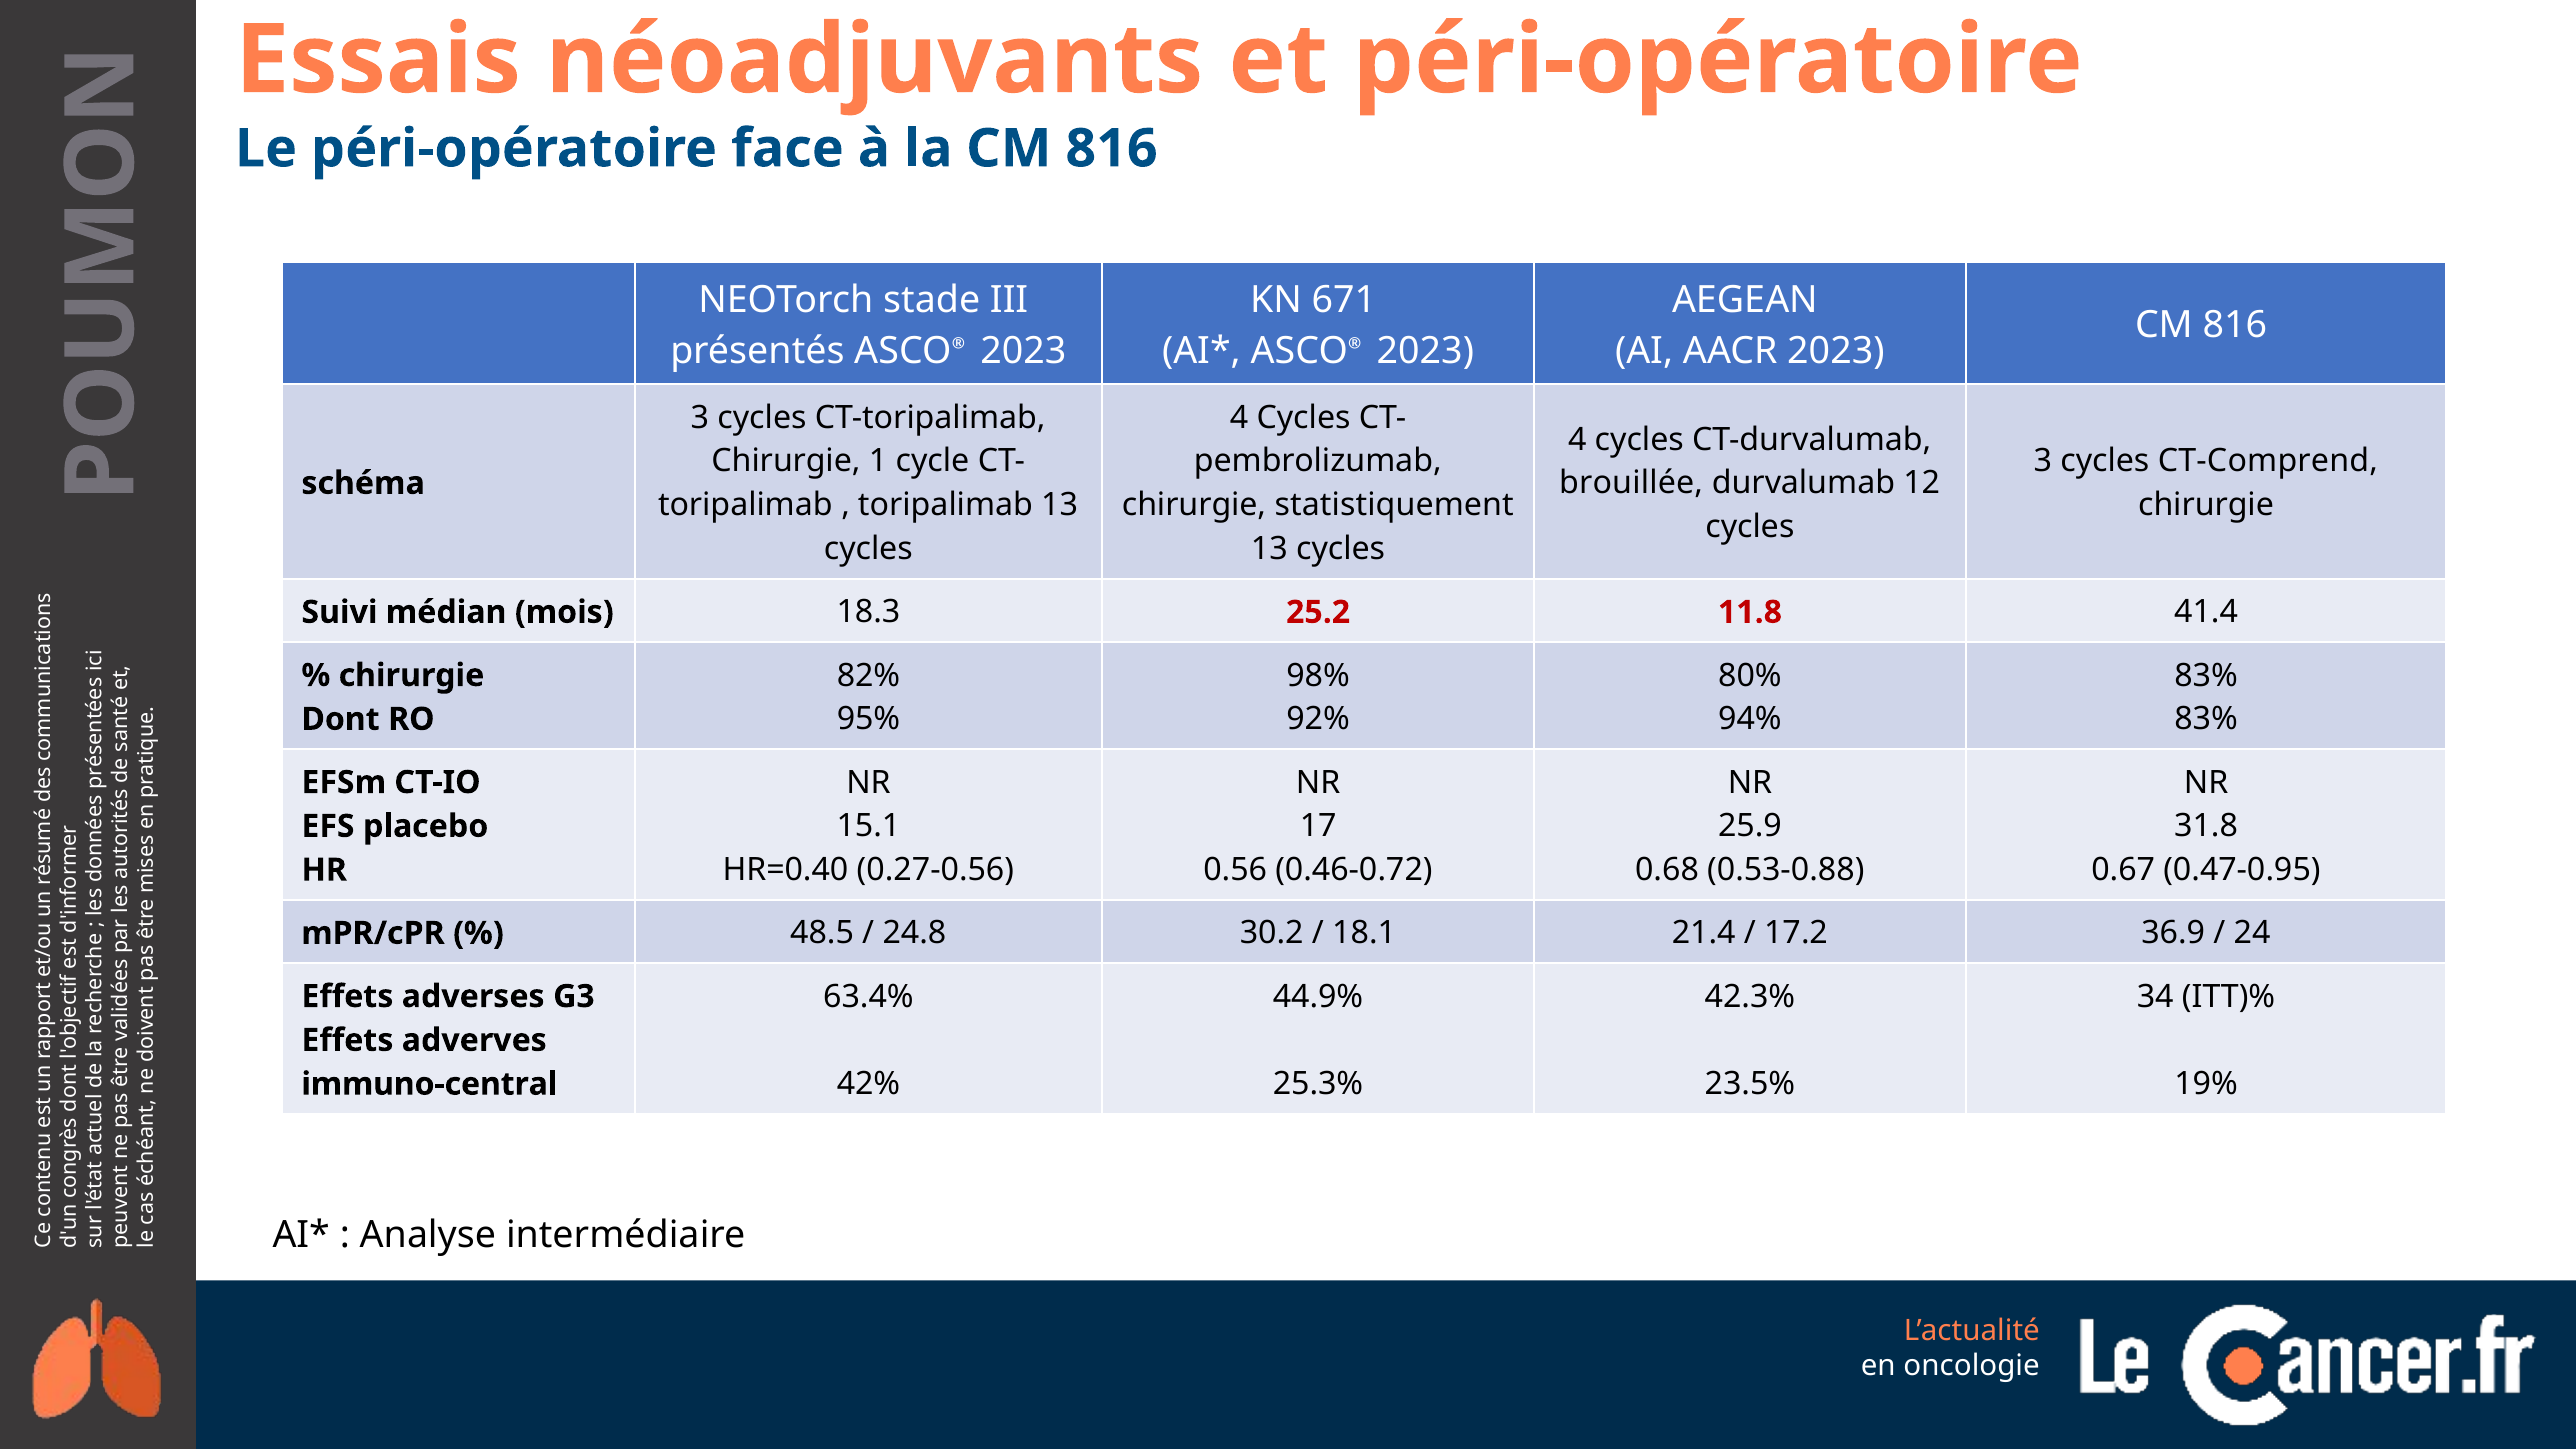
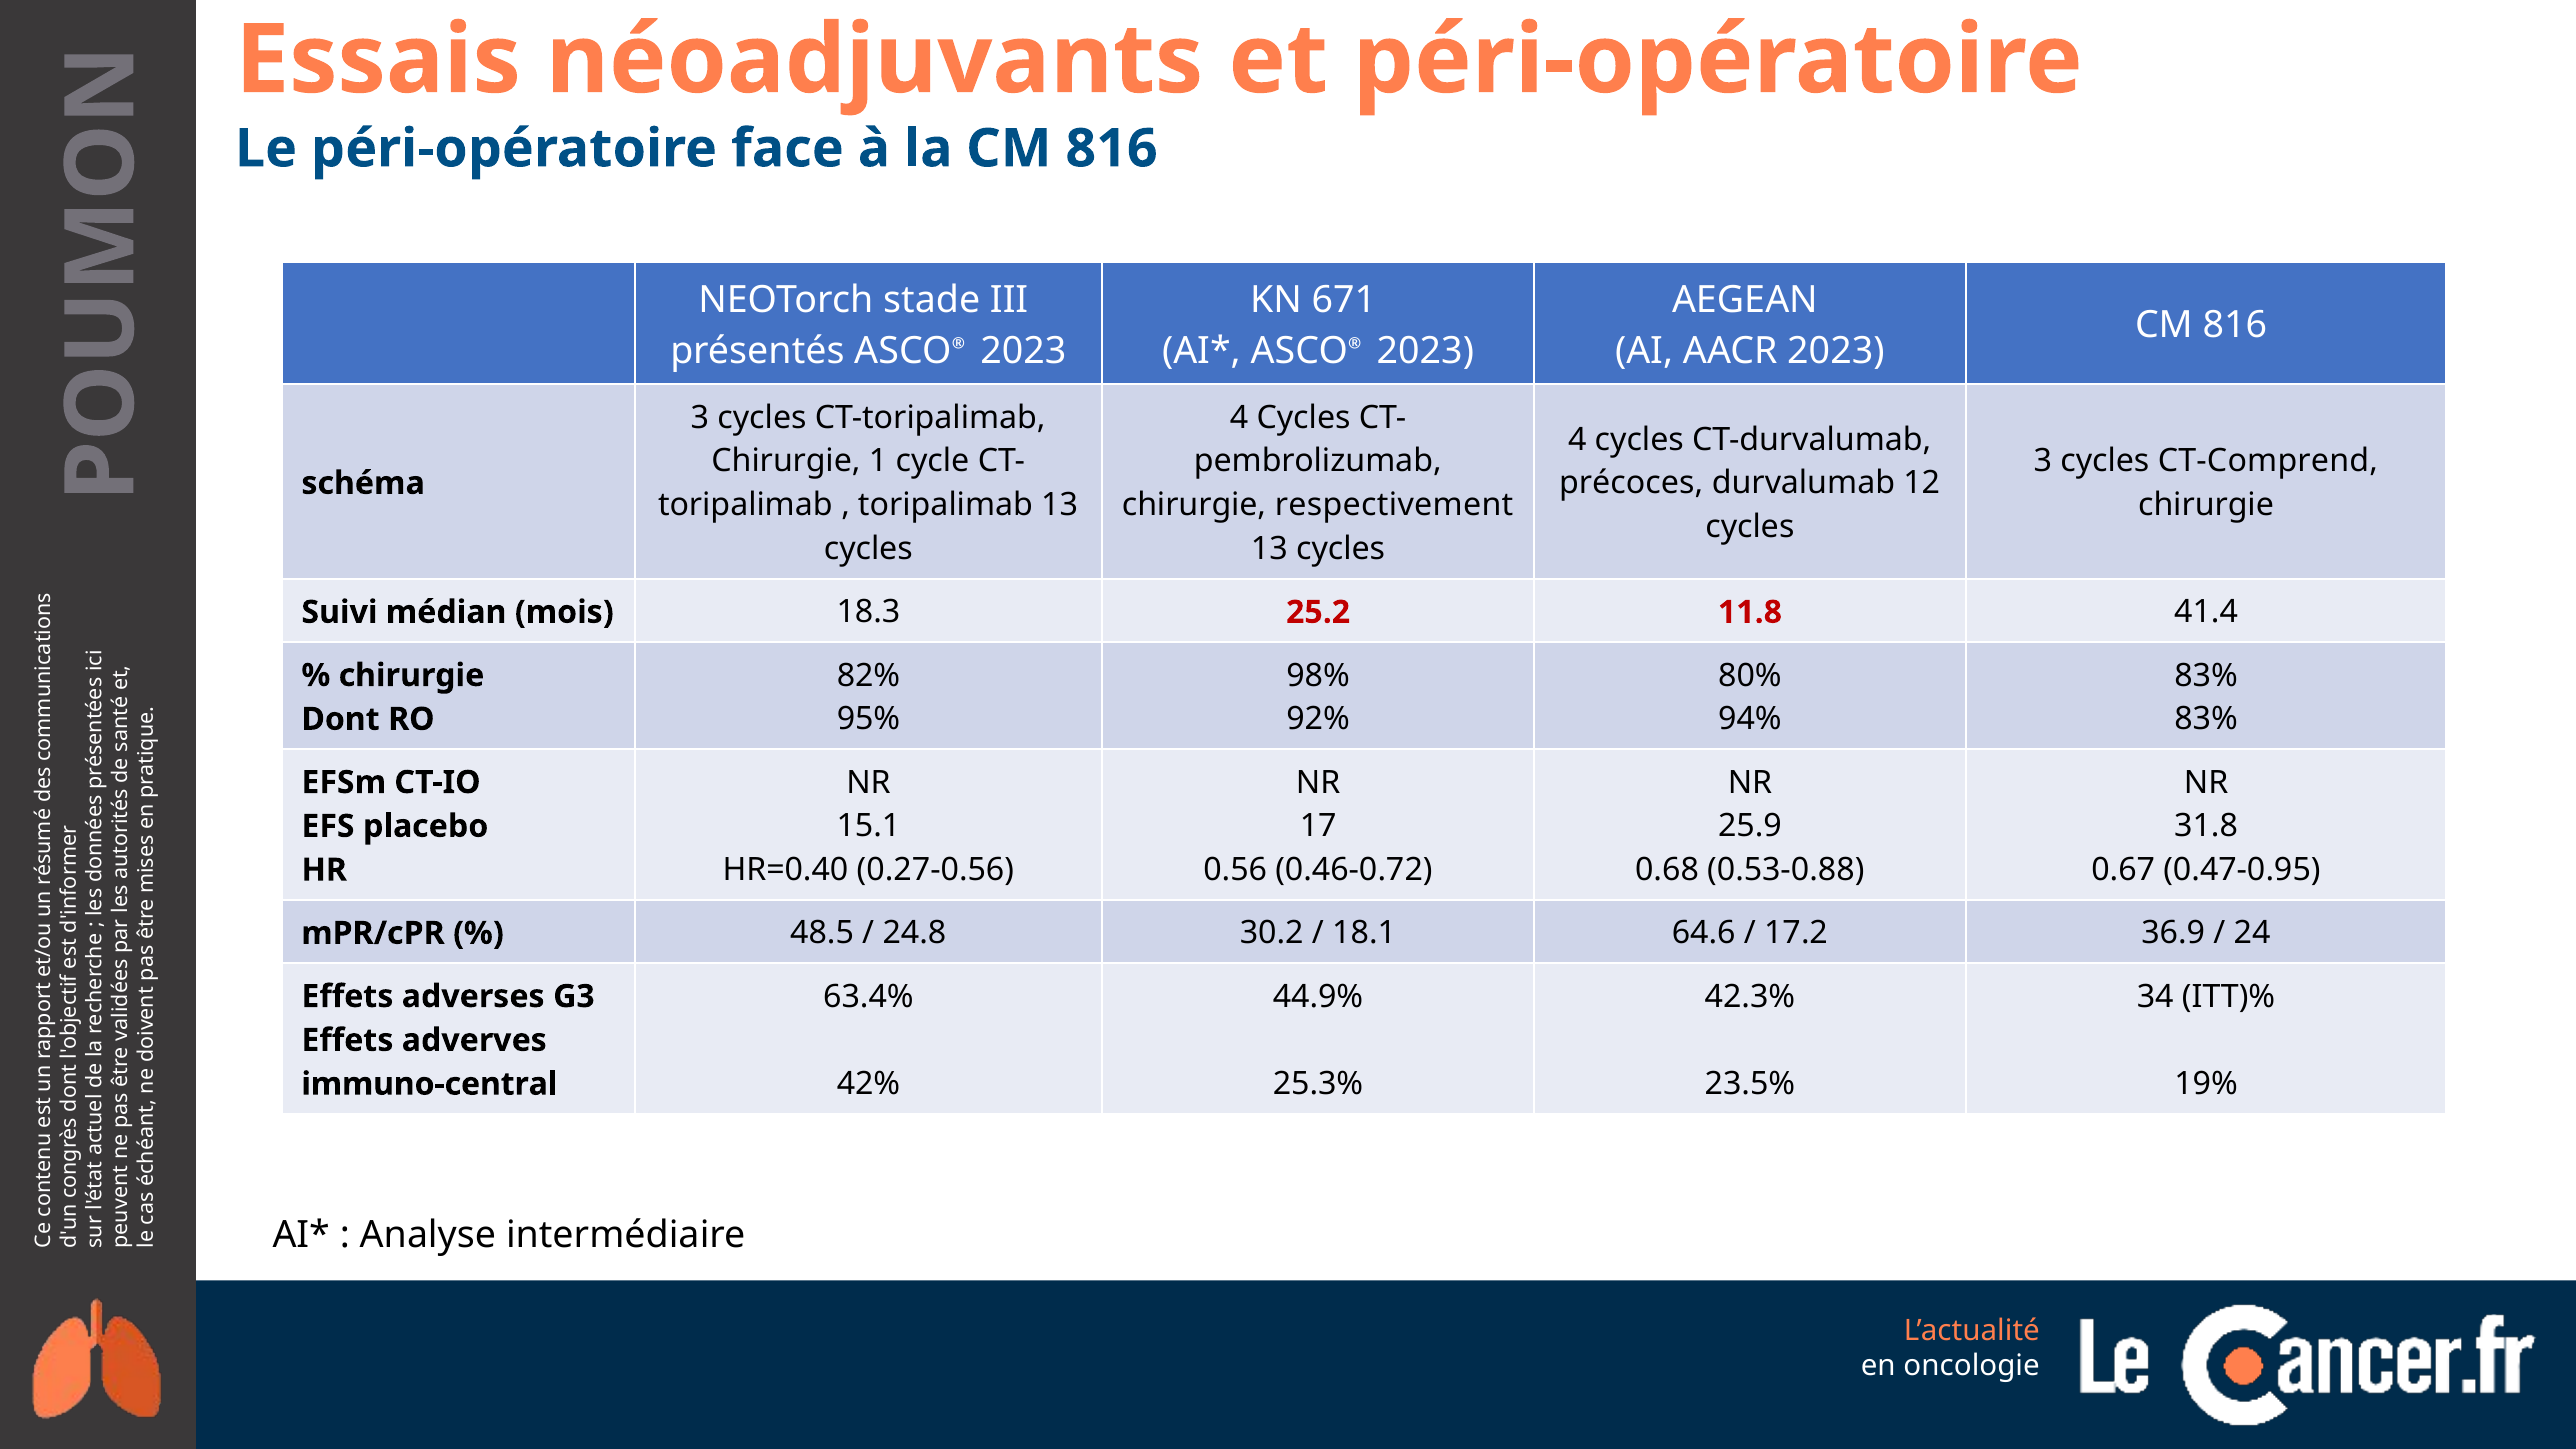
brouillée: brouillée -> précoces
statistiquement: statistiquement -> respectivement
21.4: 21.4 -> 64.6
